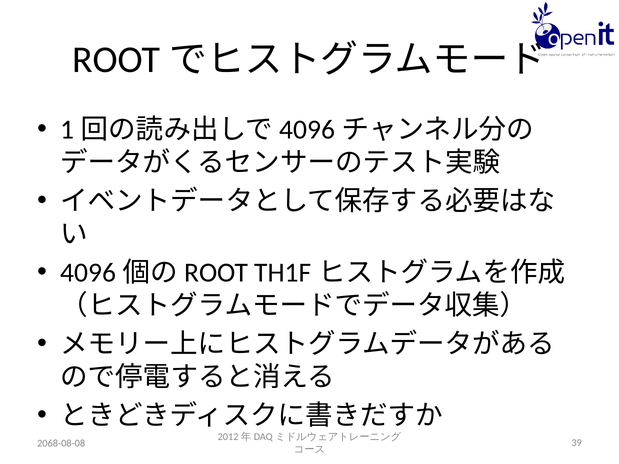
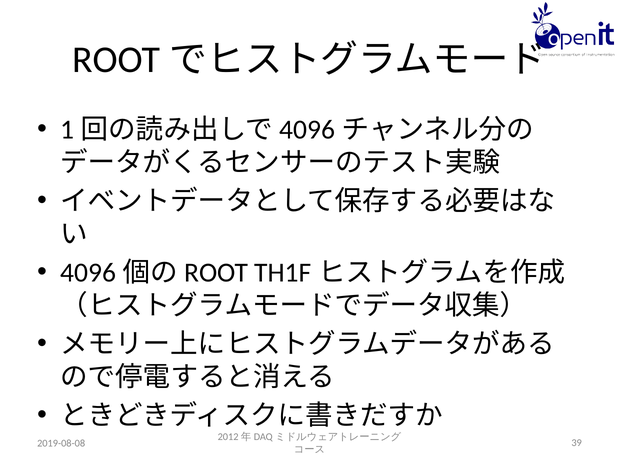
2068-08-08: 2068-08-08 -> 2019-08-08
